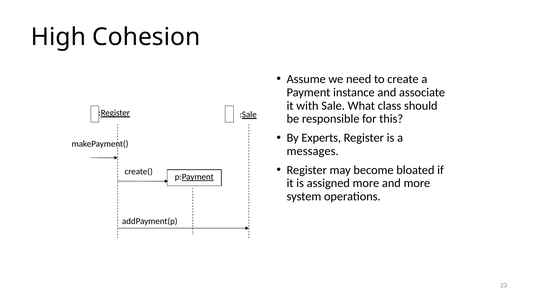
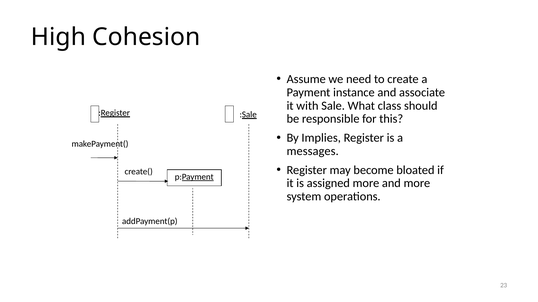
Experts: Experts -> Implies
